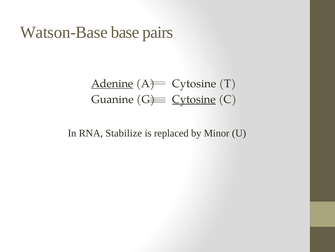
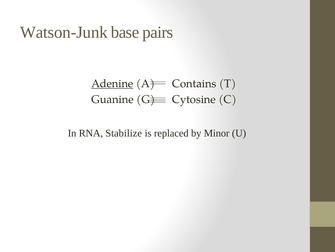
Watson-Base: Watson-Base -> Watson-Junk
A Cytosine: Cytosine -> Contains
Cytosine at (194, 99) underline: present -> none
